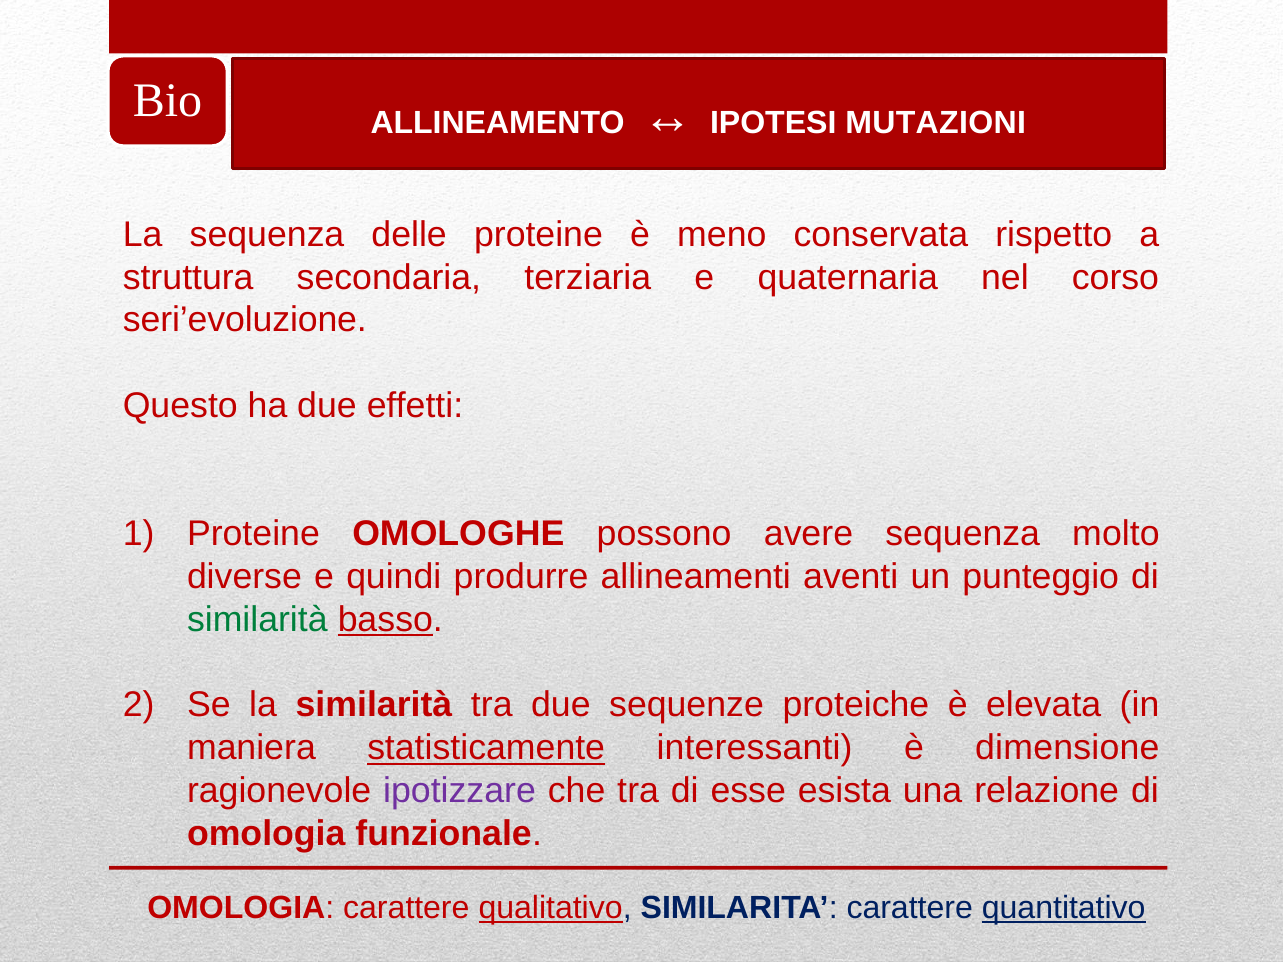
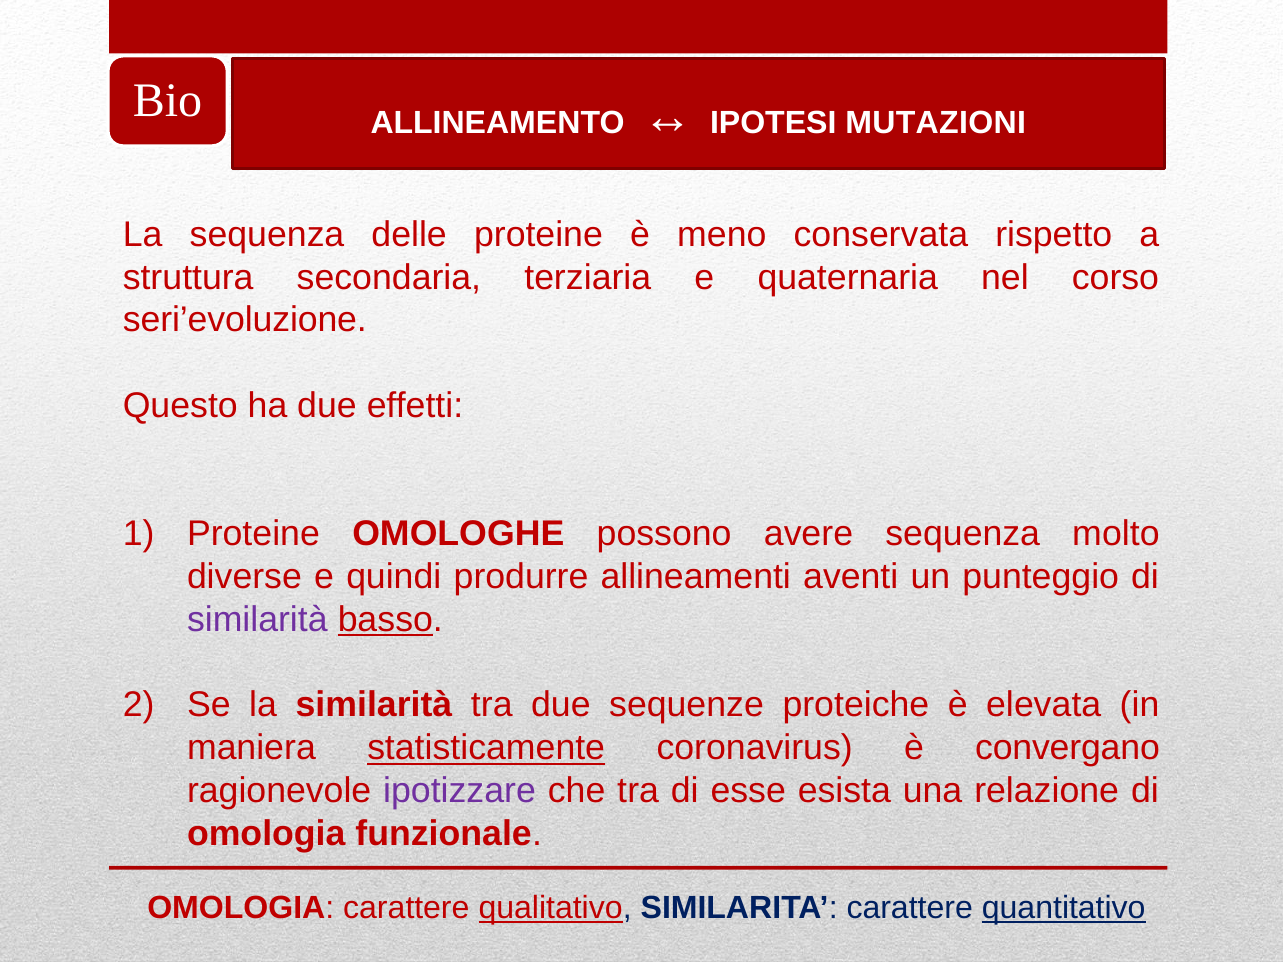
similarità at (257, 620) colour: green -> purple
interessanti: interessanti -> coronavirus
dimensione: dimensione -> convergano
